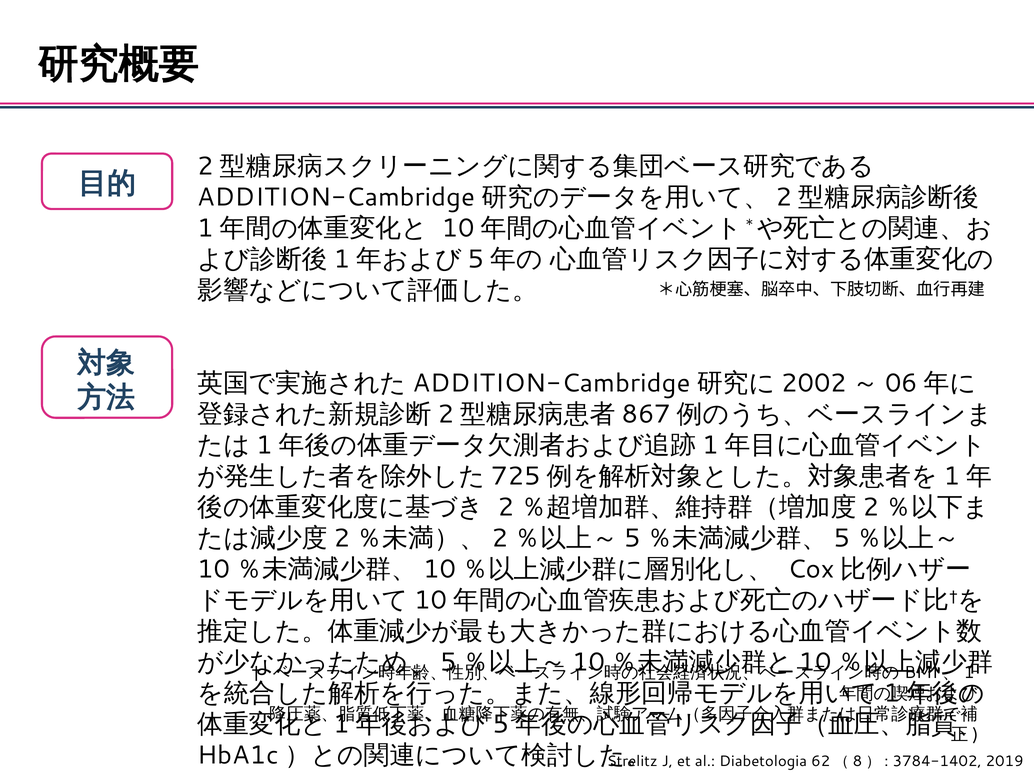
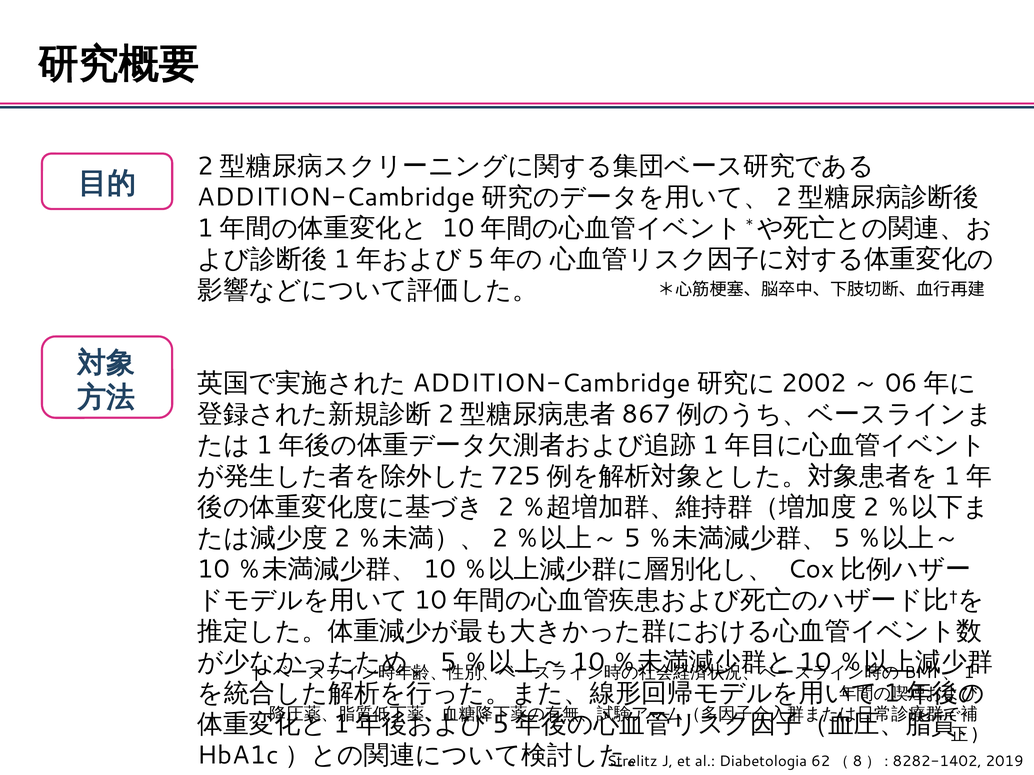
3784-1402: 3784-1402 -> 8282-1402
